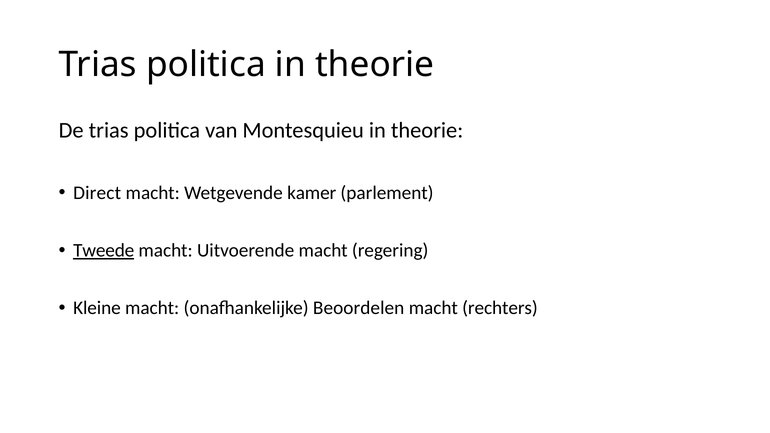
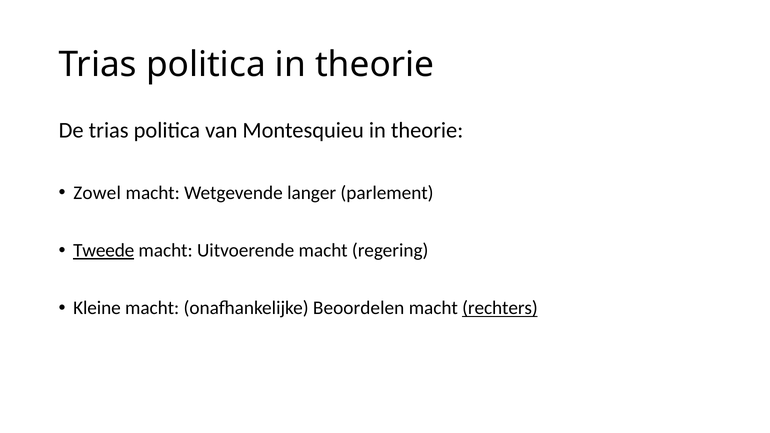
Direct: Direct -> Zowel
kamer: kamer -> langer
rechters underline: none -> present
